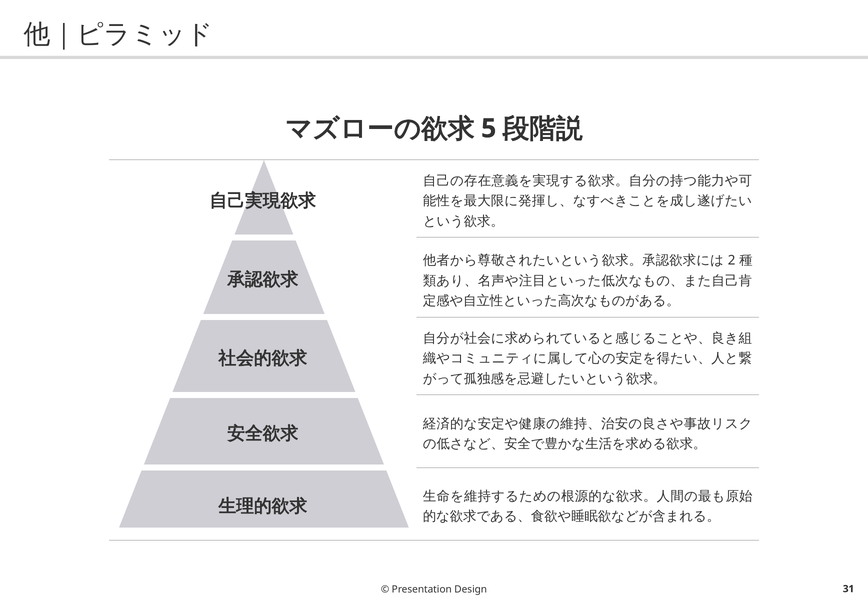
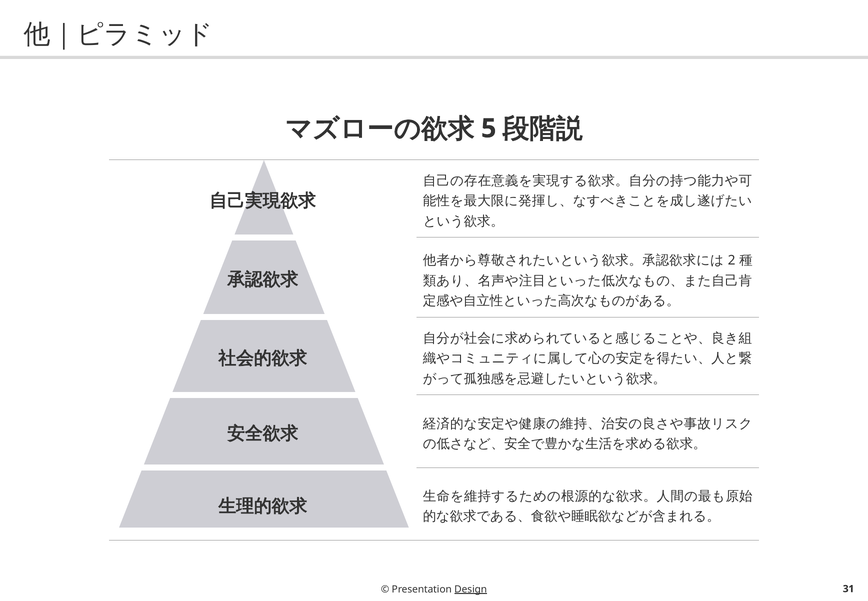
Design underline: none -> present
